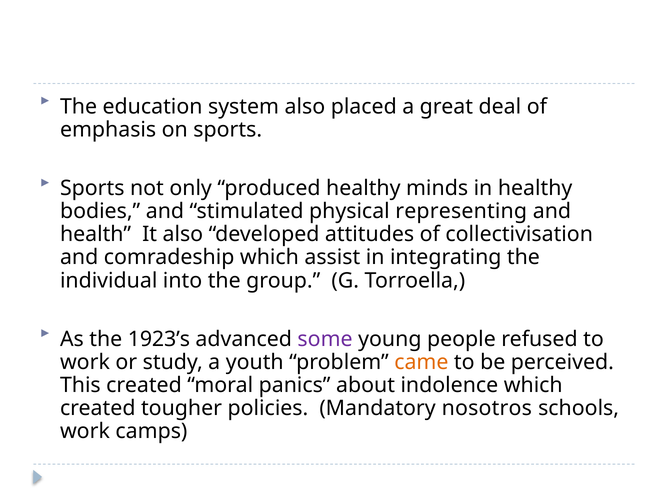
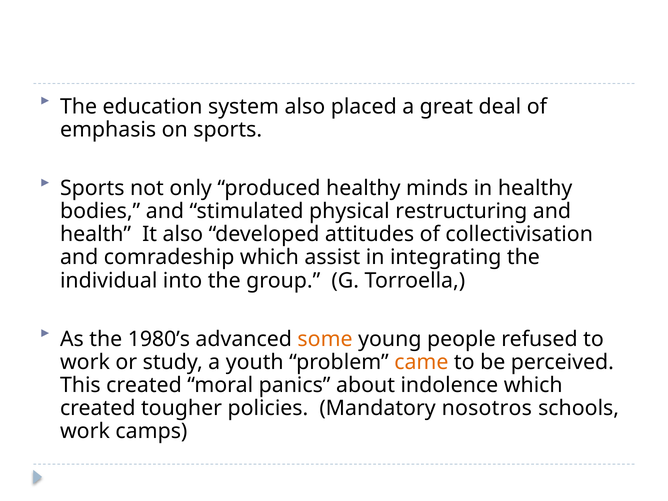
representing: representing -> restructuring
1923’s: 1923’s -> 1980’s
some colour: purple -> orange
